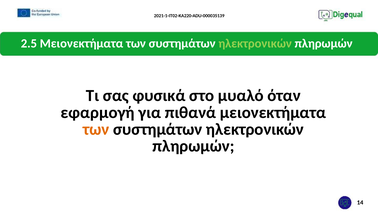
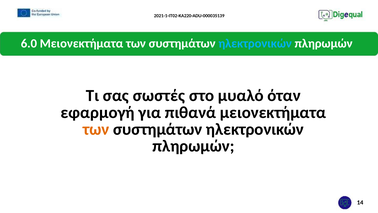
2.5: 2.5 -> 6.0
ηλεκτρονικών at (255, 43) colour: light green -> light blue
φυσικά: φυσικά -> σωστές
